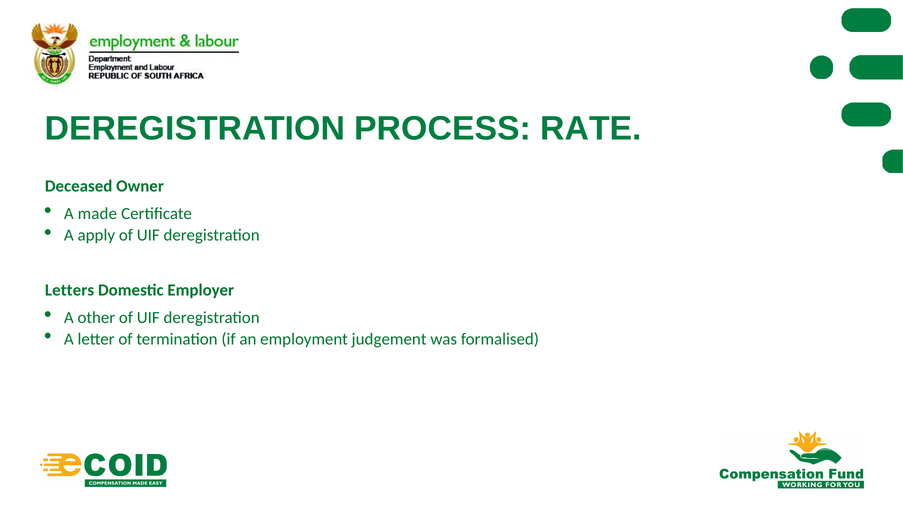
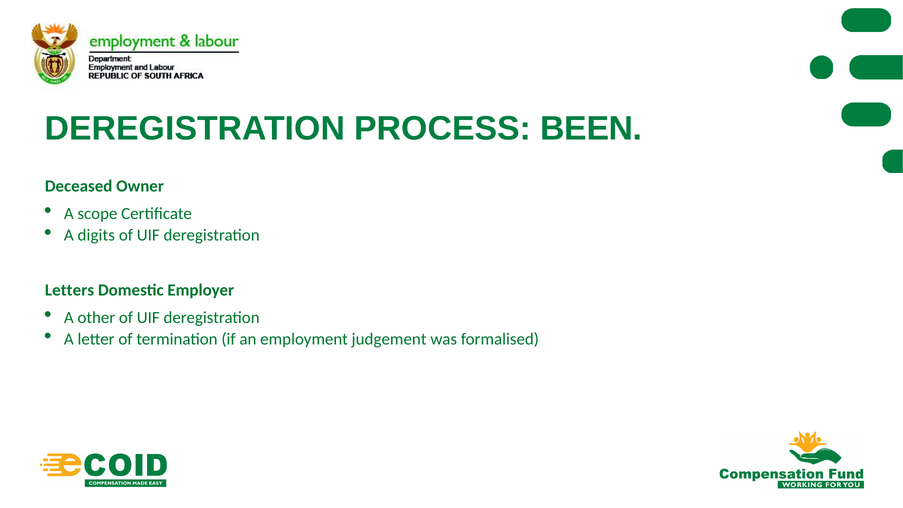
RATE: RATE -> BEEN
made: made -> scope
apply: apply -> digits
